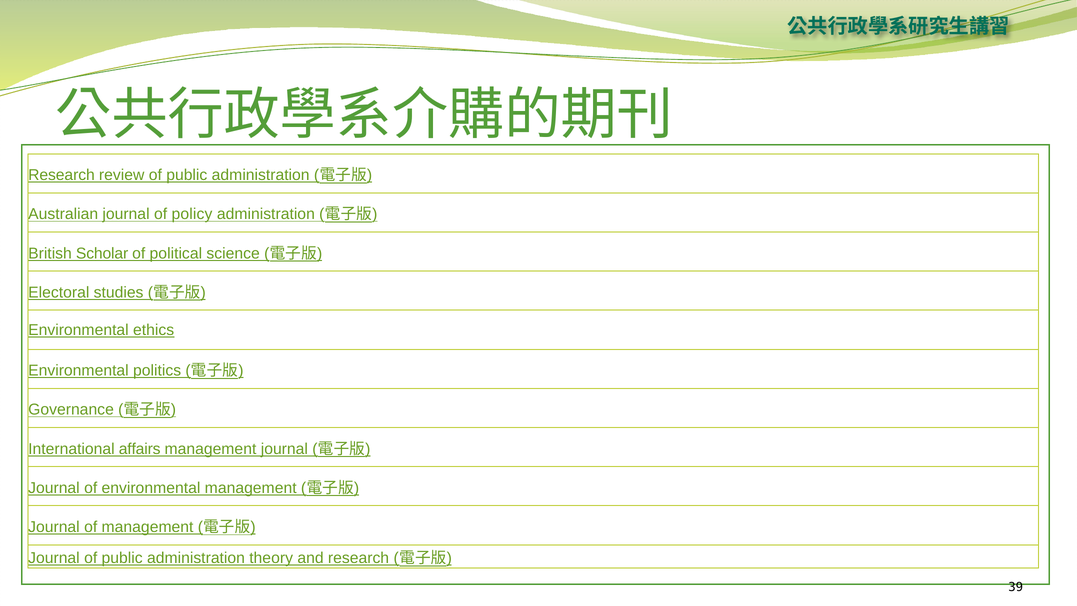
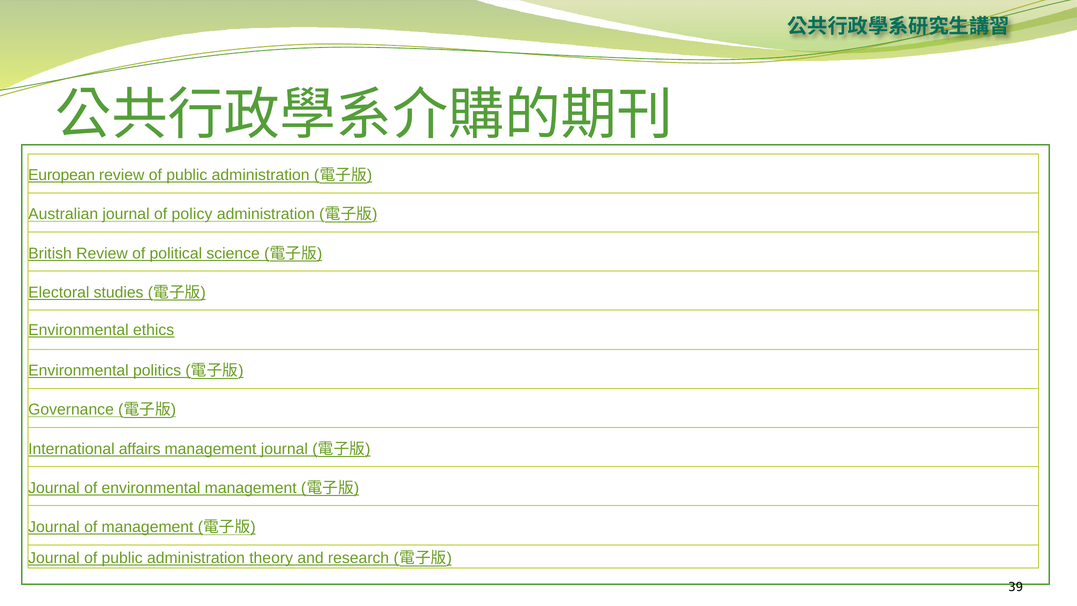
Research at (61, 175): Research -> European
British Scholar: Scholar -> Review
